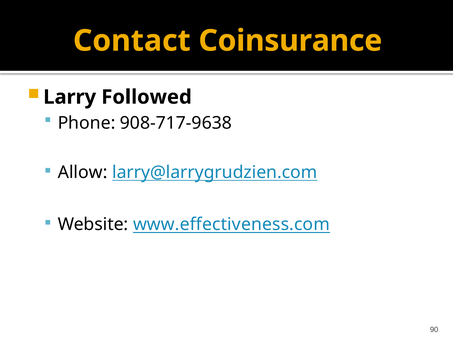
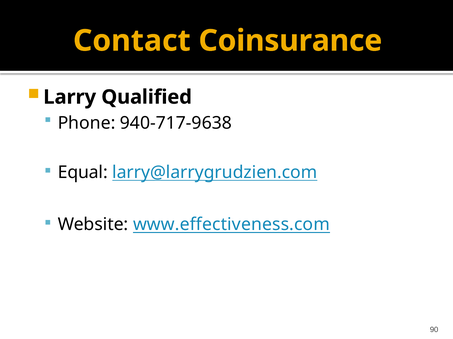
Followed: Followed -> Qualified
908-717-9638: 908-717-9638 -> 940-717-9638
Allow: Allow -> Equal
